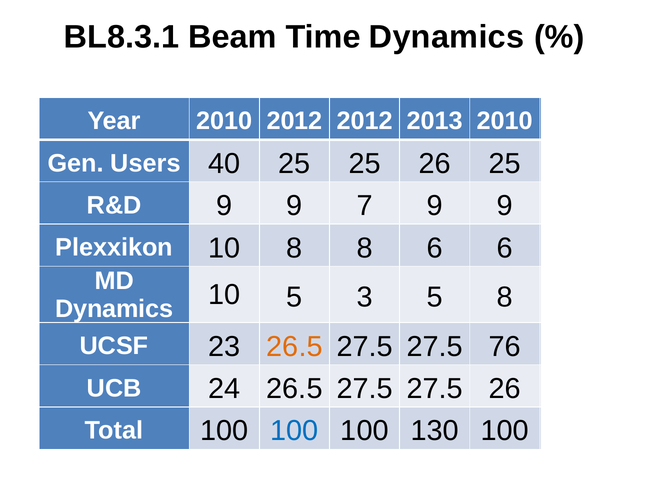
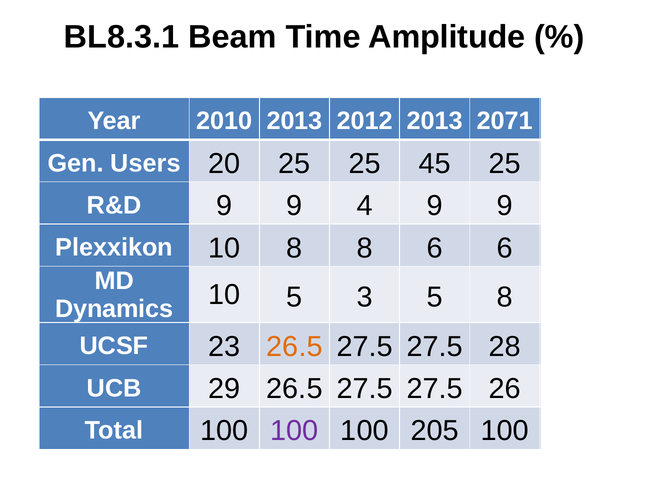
Time Dynamics: Dynamics -> Amplitude
2010 2012: 2012 -> 2013
2013 2010: 2010 -> 2071
40: 40 -> 20
25 26: 26 -> 45
7: 7 -> 4
76: 76 -> 28
24: 24 -> 29
100 at (294, 431) colour: blue -> purple
130: 130 -> 205
